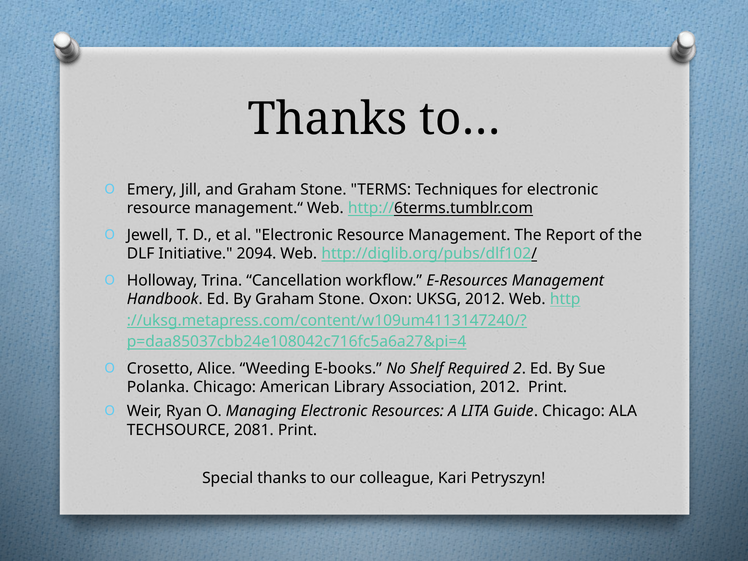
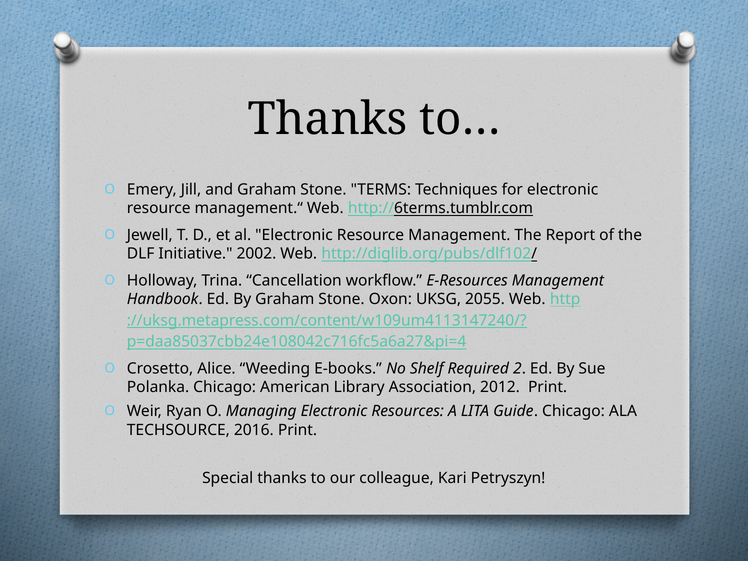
2094: 2094 -> 2002
UKSG 2012: 2012 -> 2055
2081: 2081 -> 2016
